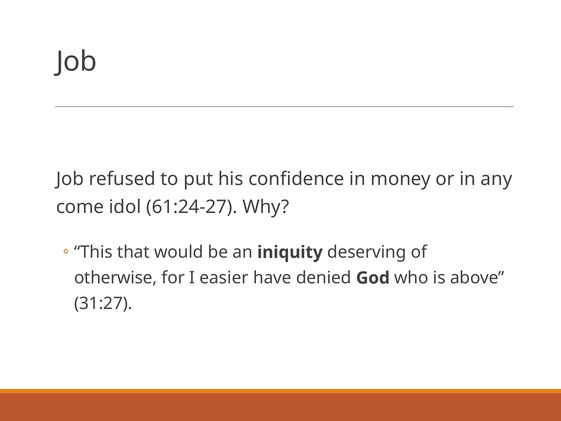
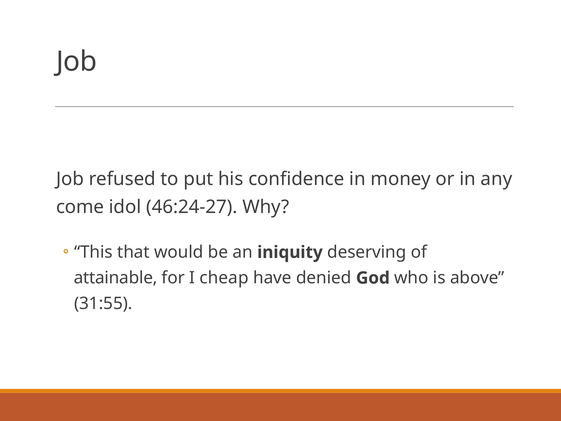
61:24-27: 61:24-27 -> 46:24-27
otherwise: otherwise -> attainable
easier: easier -> cheap
31:27: 31:27 -> 31:55
